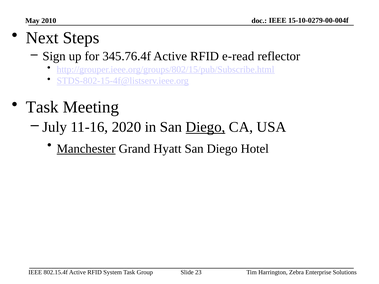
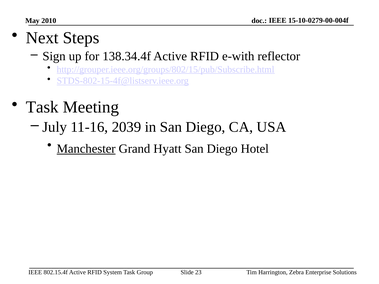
345.76.4f: 345.76.4f -> 138.34.4f
e-read: e-read -> e-with
2020: 2020 -> 2039
Diego at (205, 127) underline: present -> none
